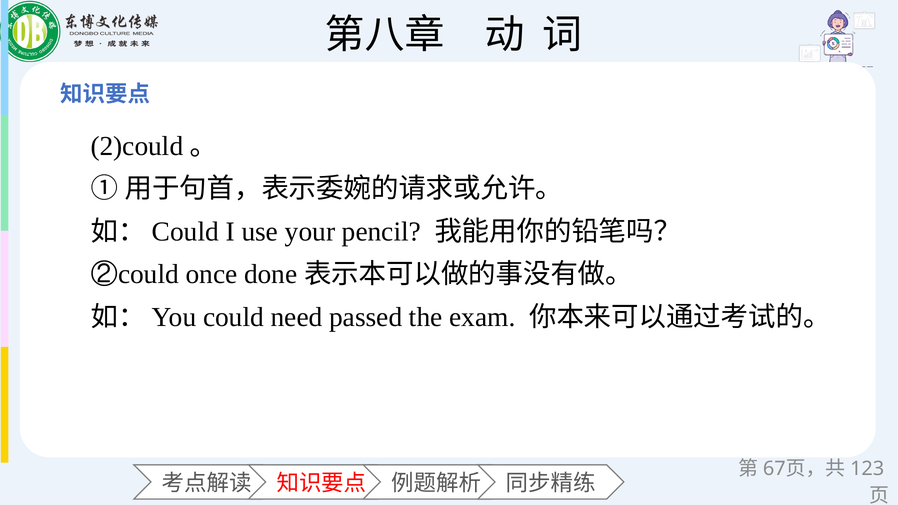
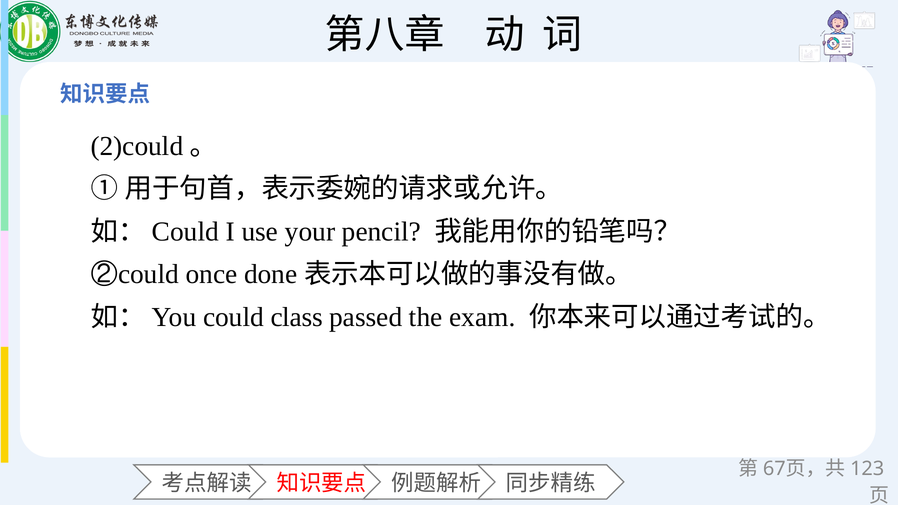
need: need -> class
